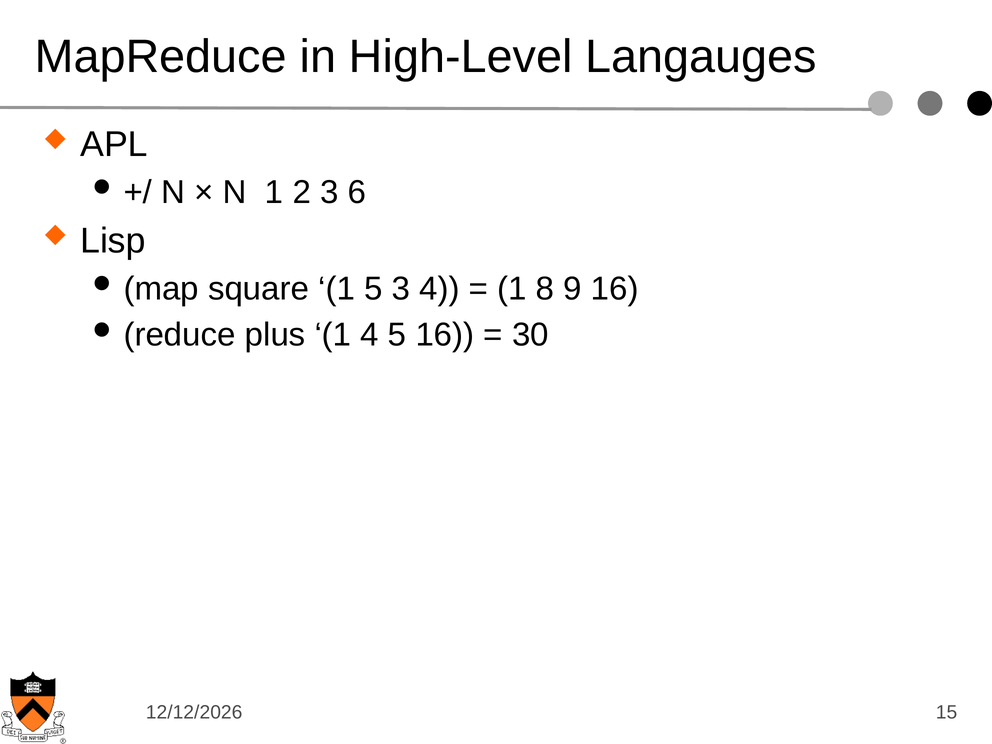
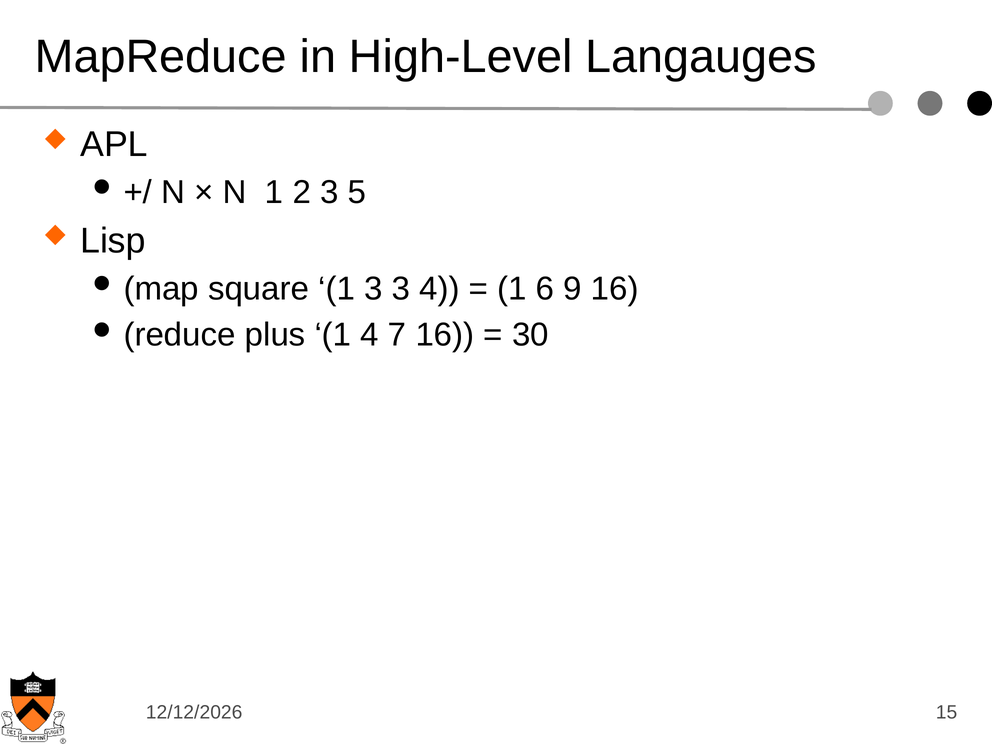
6: 6 -> 5
1 5: 5 -> 3
8: 8 -> 6
4 5: 5 -> 7
